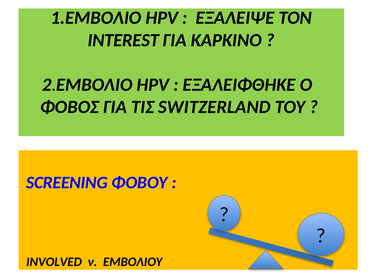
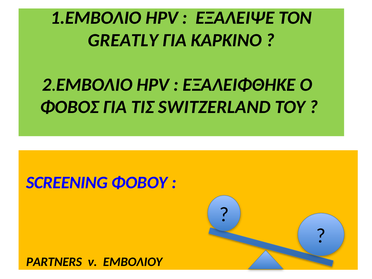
INTEREST: INTEREST -> GREATLY
INVOLVED: INVOLVED -> PARTNERS
